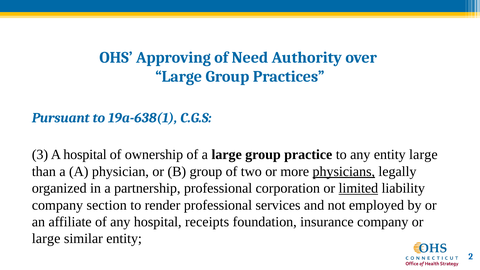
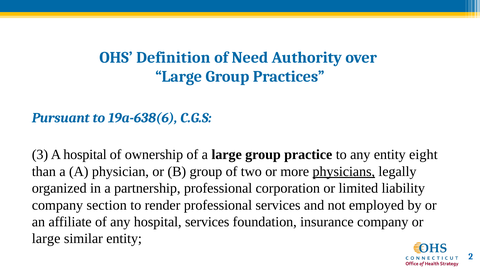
Approving: Approving -> Definition
19a-638(1: 19a-638(1 -> 19a-638(6
entity large: large -> eight
limited underline: present -> none
hospital receipts: receipts -> services
